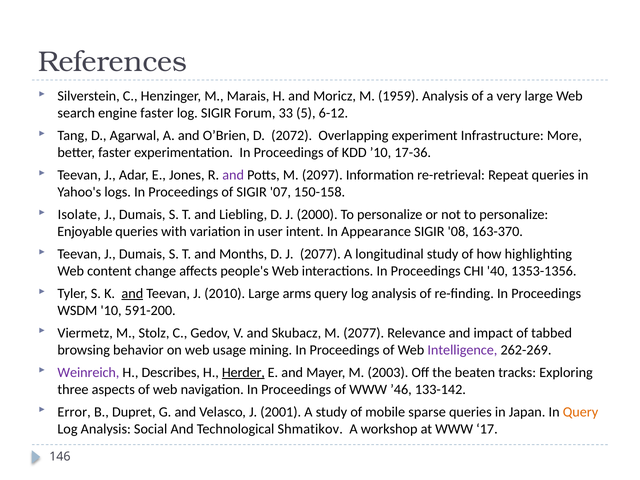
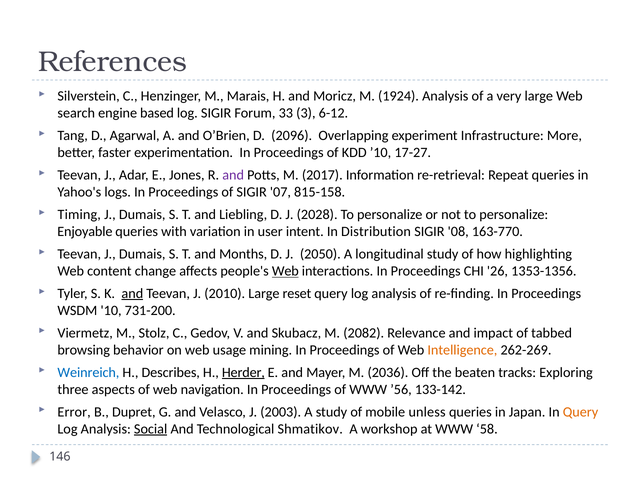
1959: 1959 -> 1924
engine faster: faster -> based
5: 5 -> 3
2072: 2072 -> 2096
17-36: 17-36 -> 17-27
2097: 2097 -> 2017
150-158: 150-158 -> 815-158
Isolate: Isolate -> Timing
2000: 2000 -> 2028
Appearance: Appearance -> Distribution
163-370: 163-370 -> 163-770
J 2077: 2077 -> 2050
Web at (285, 271) underline: none -> present
40: 40 -> 26
arms: arms -> reset
591-200: 591-200 -> 731-200
M 2077: 2077 -> 2082
Intelligence colour: purple -> orange
Weinreich colour: purple -> blue
2003: 2003 -> 2036
’46: ’46 -> ’56
2001: 2001 -> 2003
sparse: sparse -> unless
Social underline: none -> present
17: 17 -> 58
